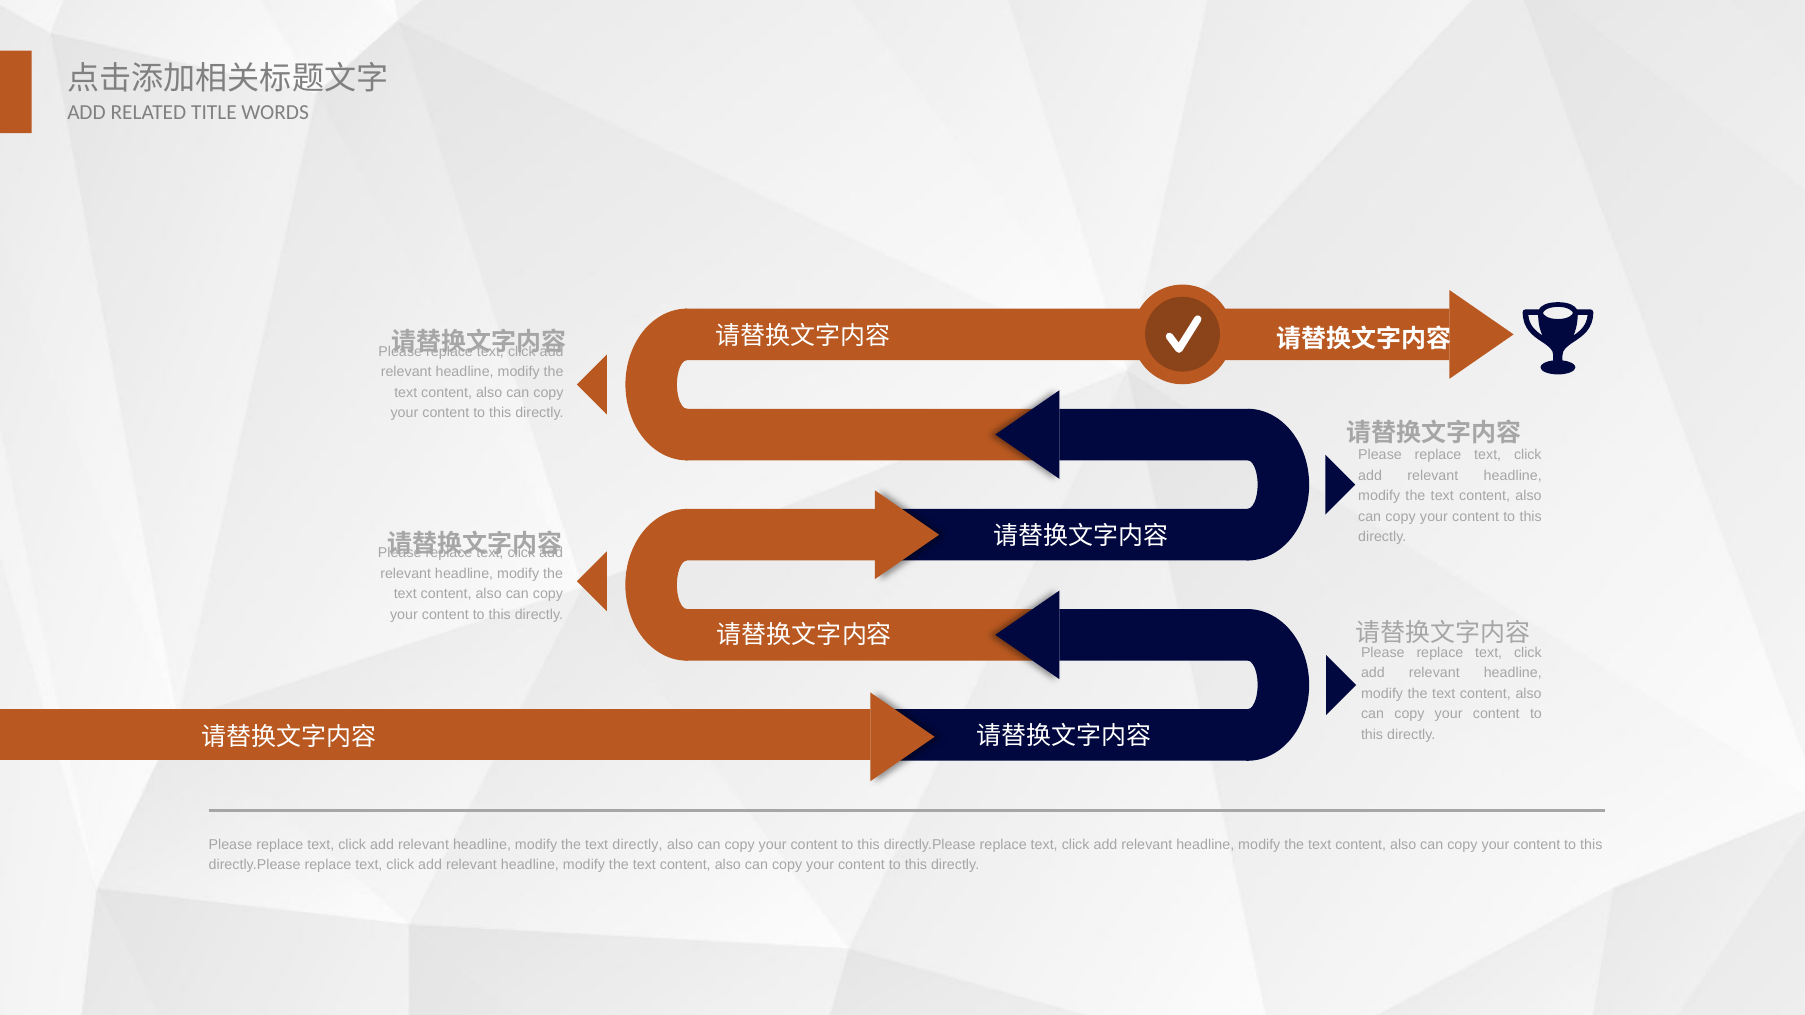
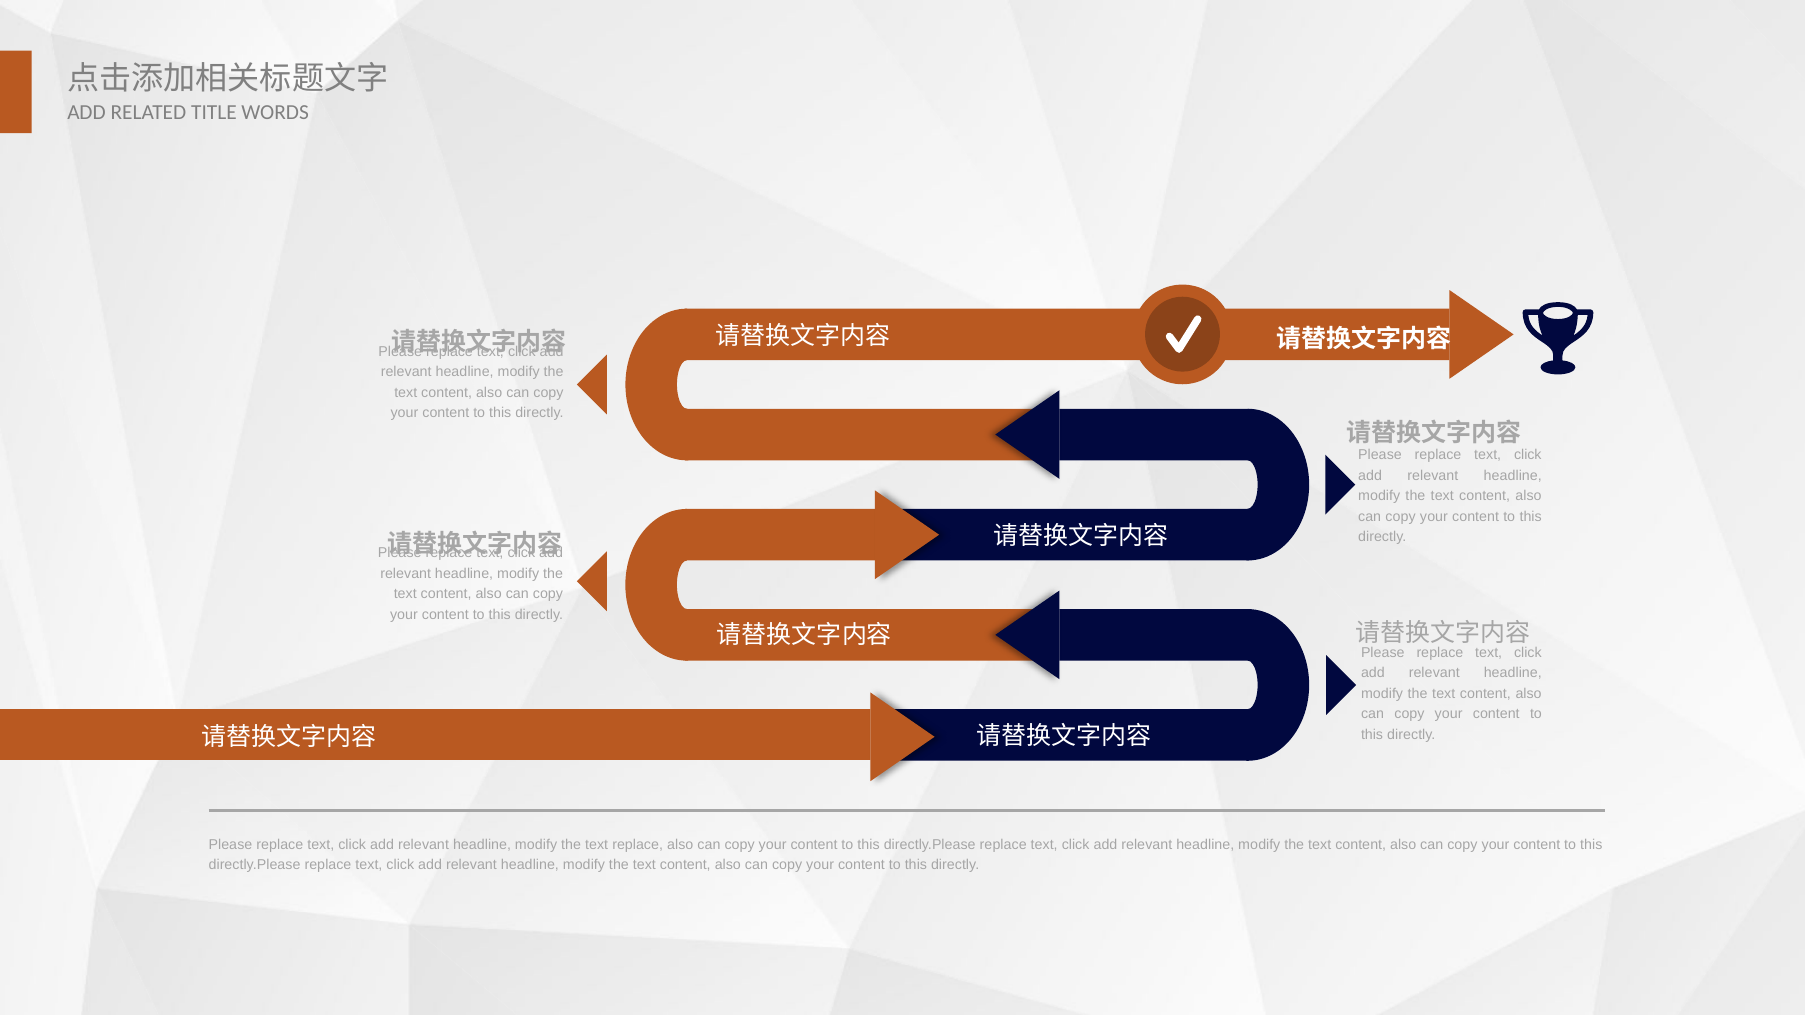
text directly: directly -> replace
